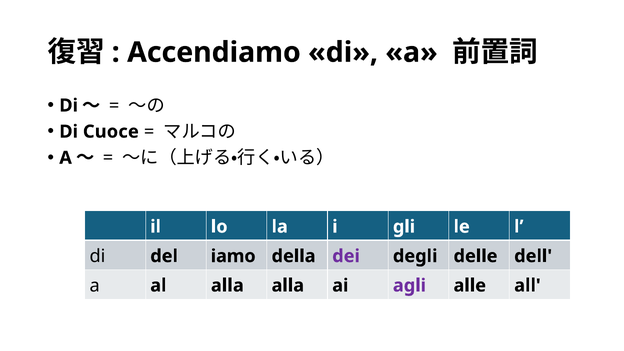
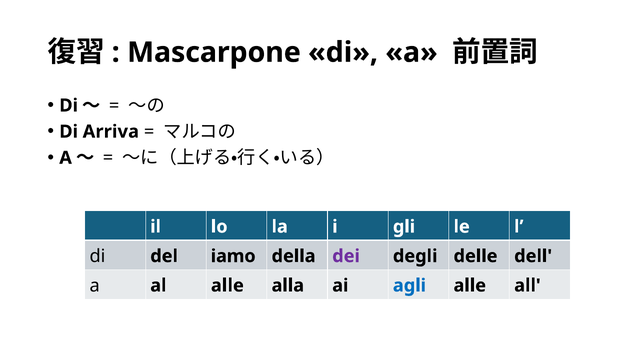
Accendiamo: Accendiamo -> Mascarpone
Cuoce: Cuoce -> Arriva
al alla: alla -> alle
agli colour: purple -> blue
